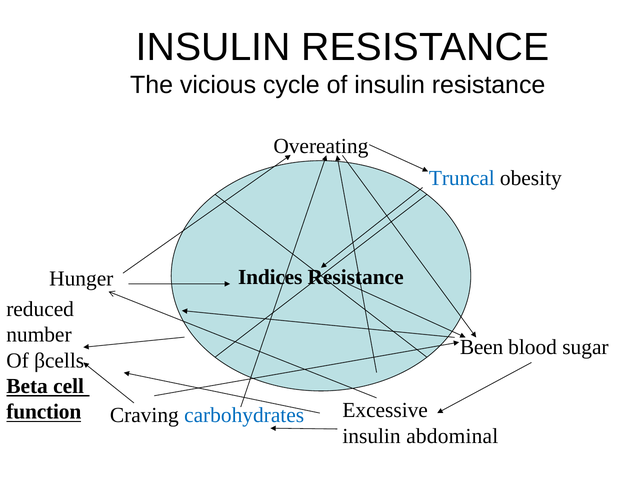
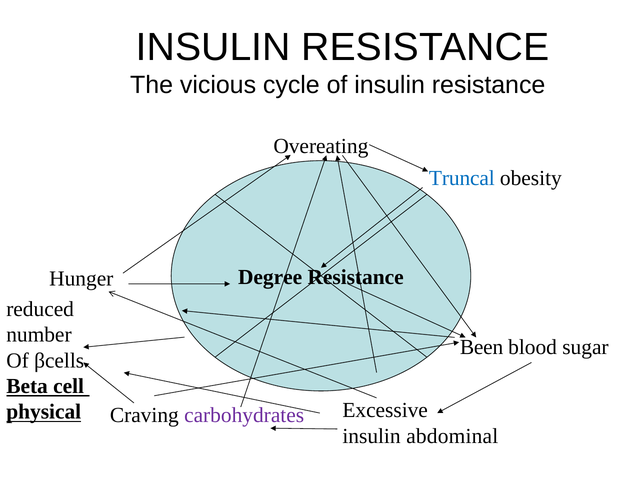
Indices: Indices -> Degree
function: function -> physical
carbohydrates colour: blue -> purple
